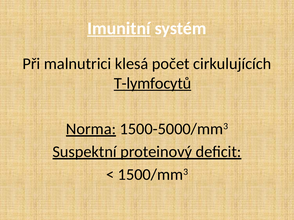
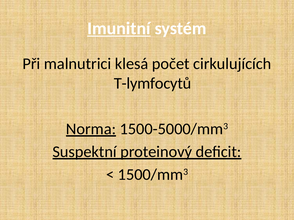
T-lymfocytů underline: present -> none
